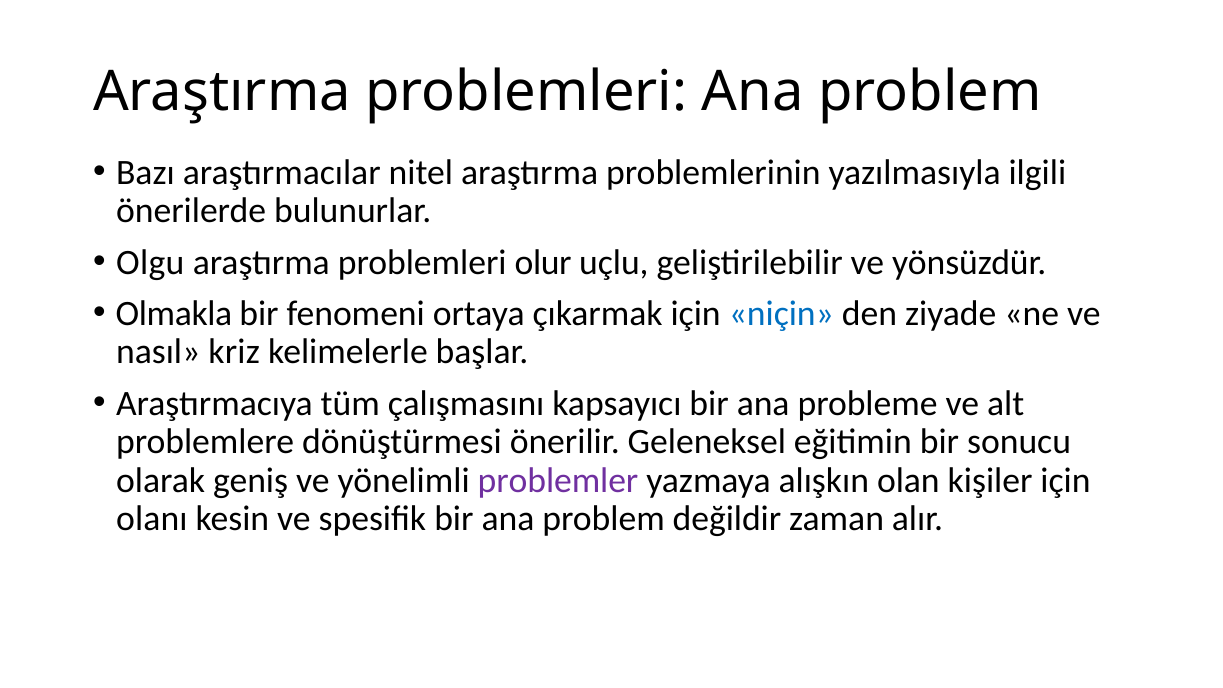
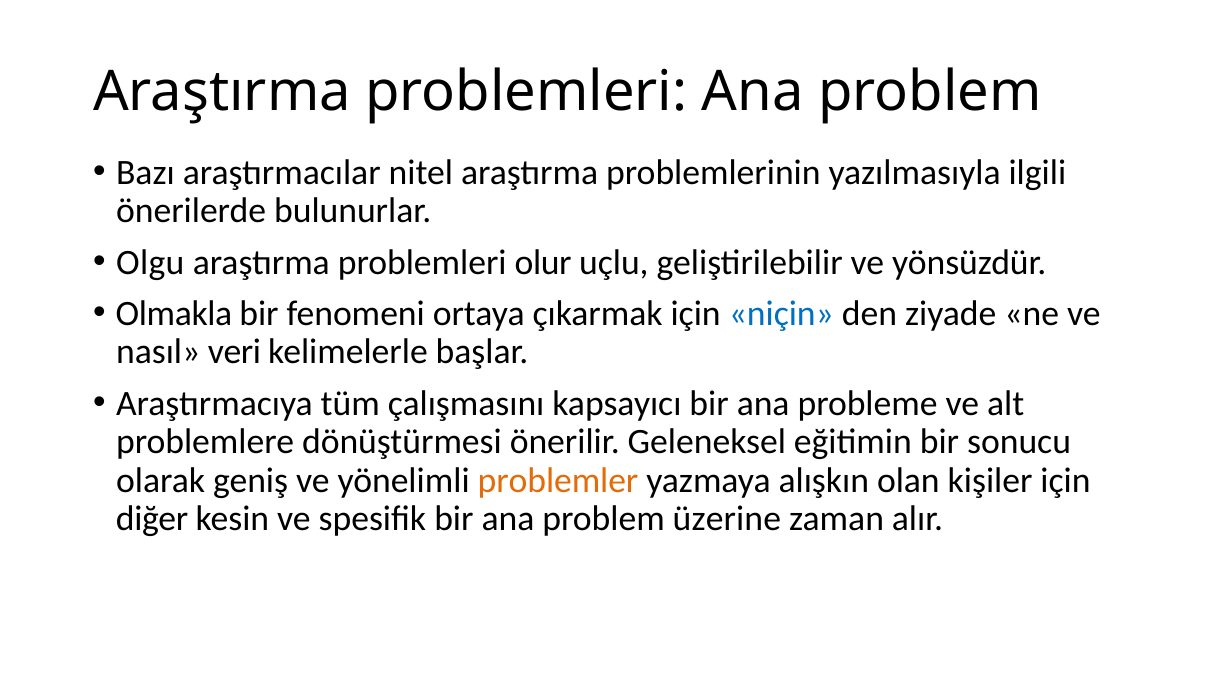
kriz: kriz -> veri
problemler colour: purple -> orange
olanı: olanı -> diğer
değildir: değildir -> üzerine
